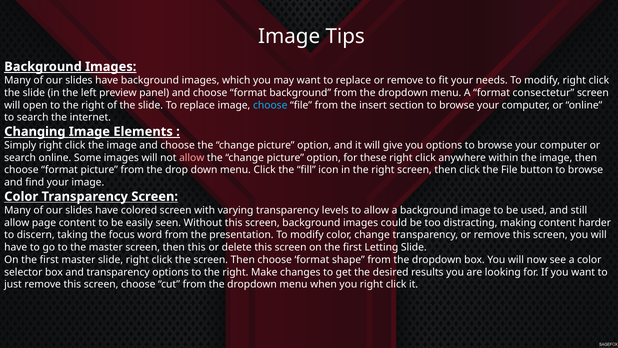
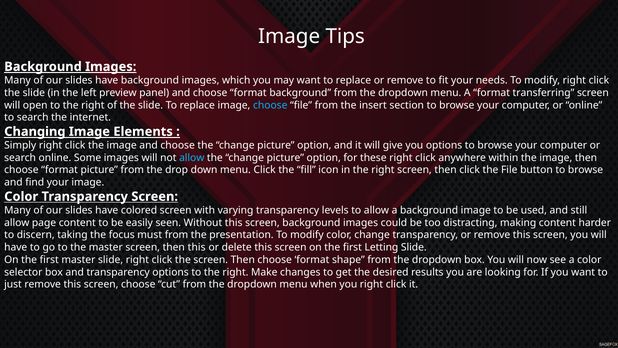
consectetur: consectetur -> transferring
allow at (192, 158) colour: pink -> light blue
word: word -> must
